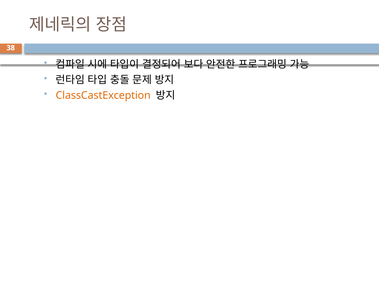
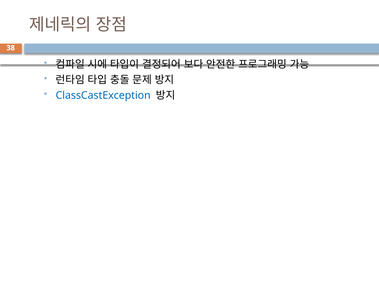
ClassCastException colour: orange -> blue
